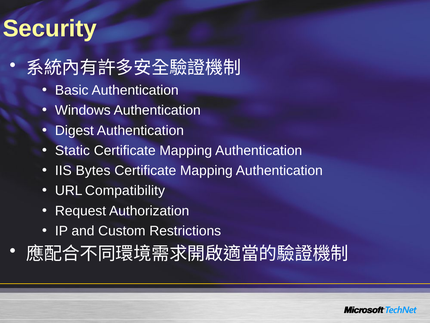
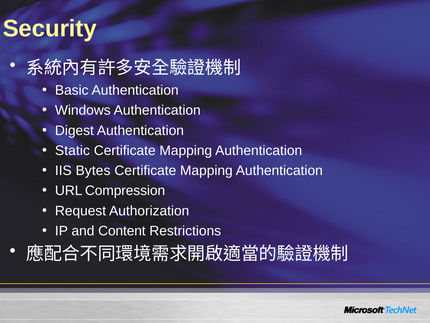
Compatibility: Compatibility -> Compression
Custom: Custom -> Content
